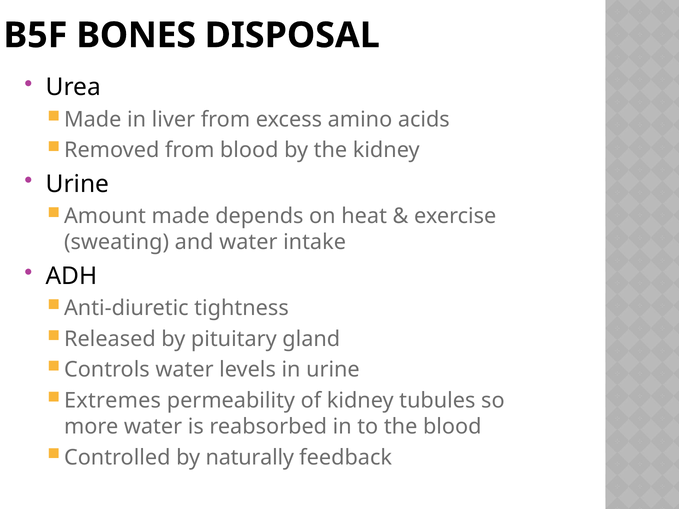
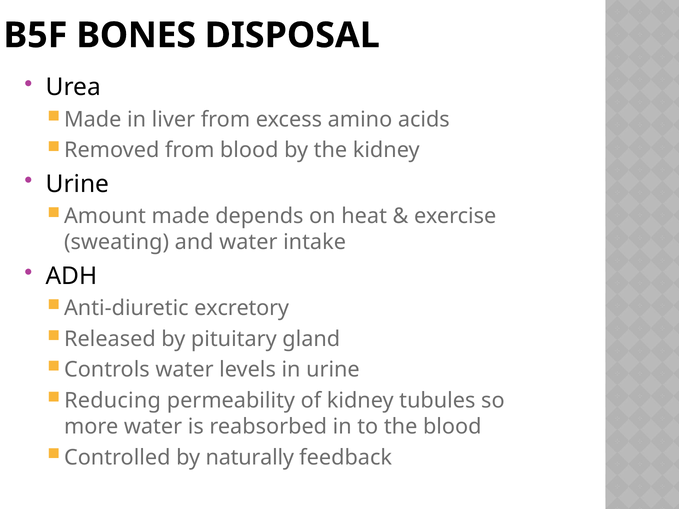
tightness: tightness -> excretory
Extremes: Extremes -> Reducing
